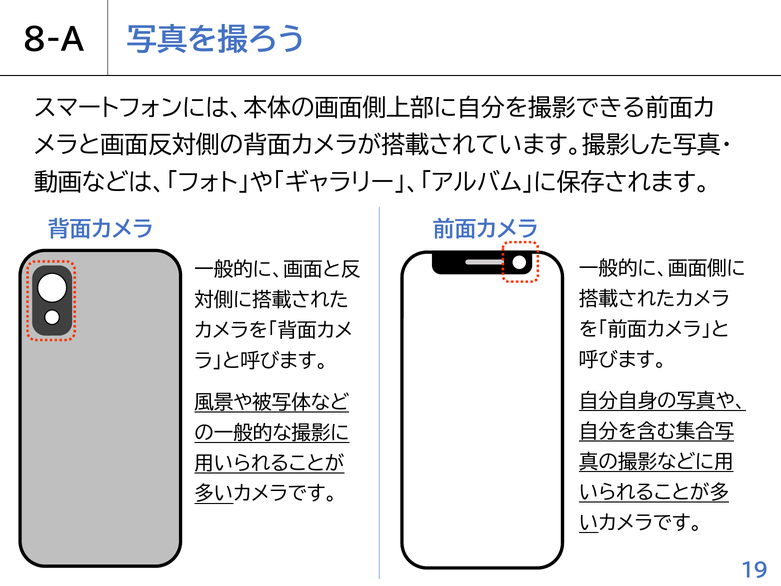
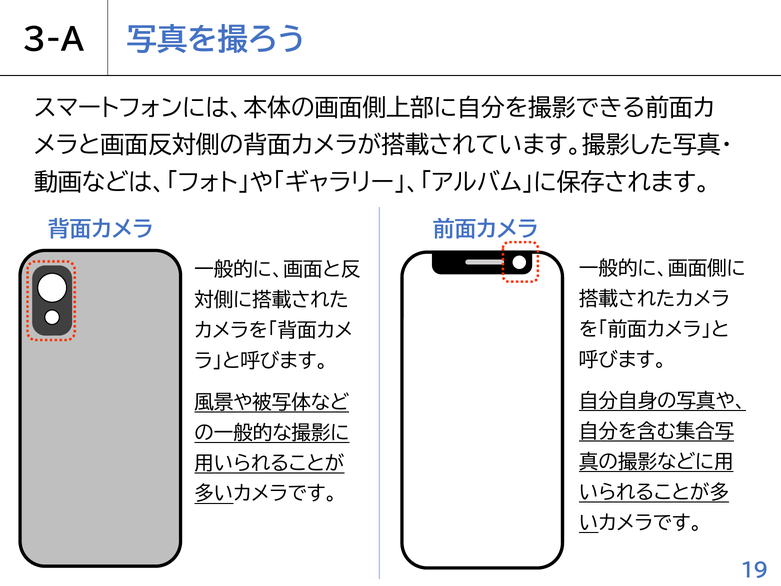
8-A: 8-A -> 3-A
